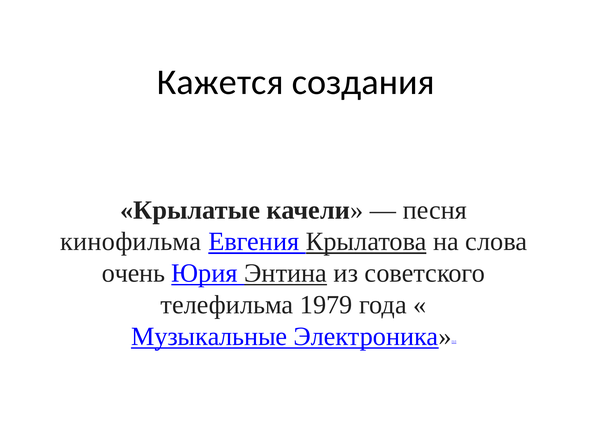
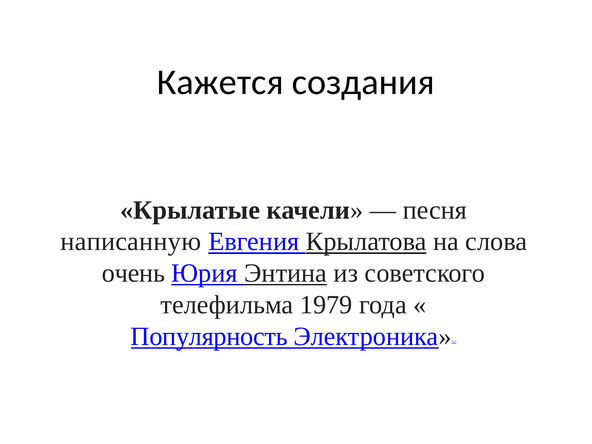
кинофильма: кинофильма -> написанную
Музыкальные: Музыкальные -> Популярность
